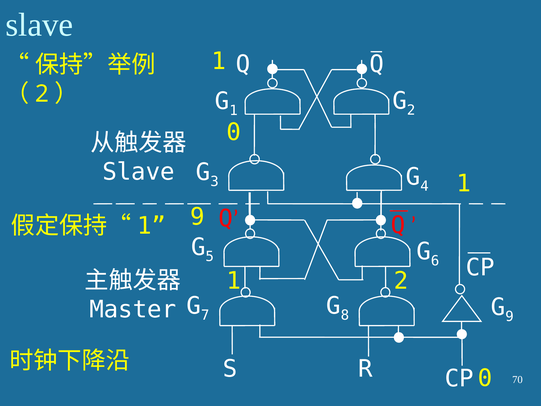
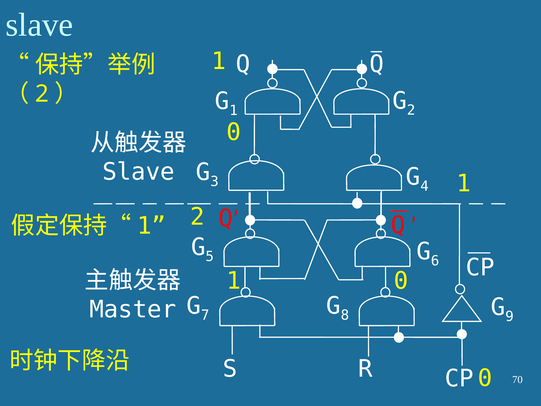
9 at (198, 217): 9 -> 2
1 2: 2 -> 0
